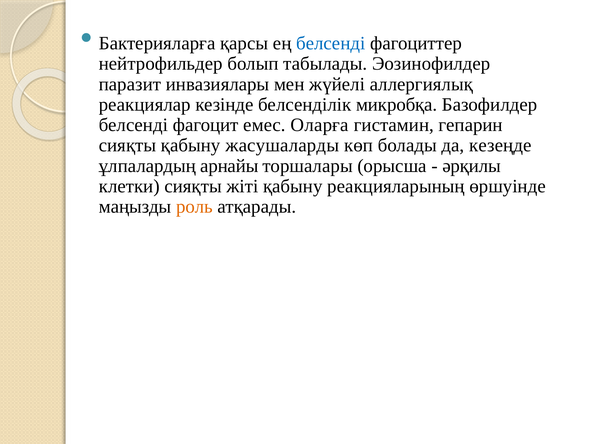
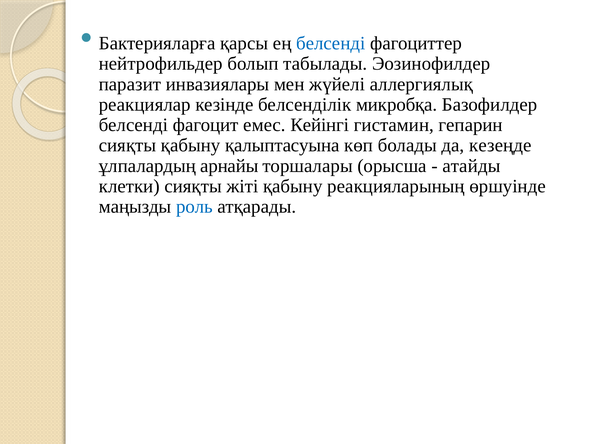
Оларға: Оларға -> Кейінгі
жасушаларды: жасушаларды -> қалыптасуына
әрқилы: әрқилы -> атайды
роль colour: orange -> blue
